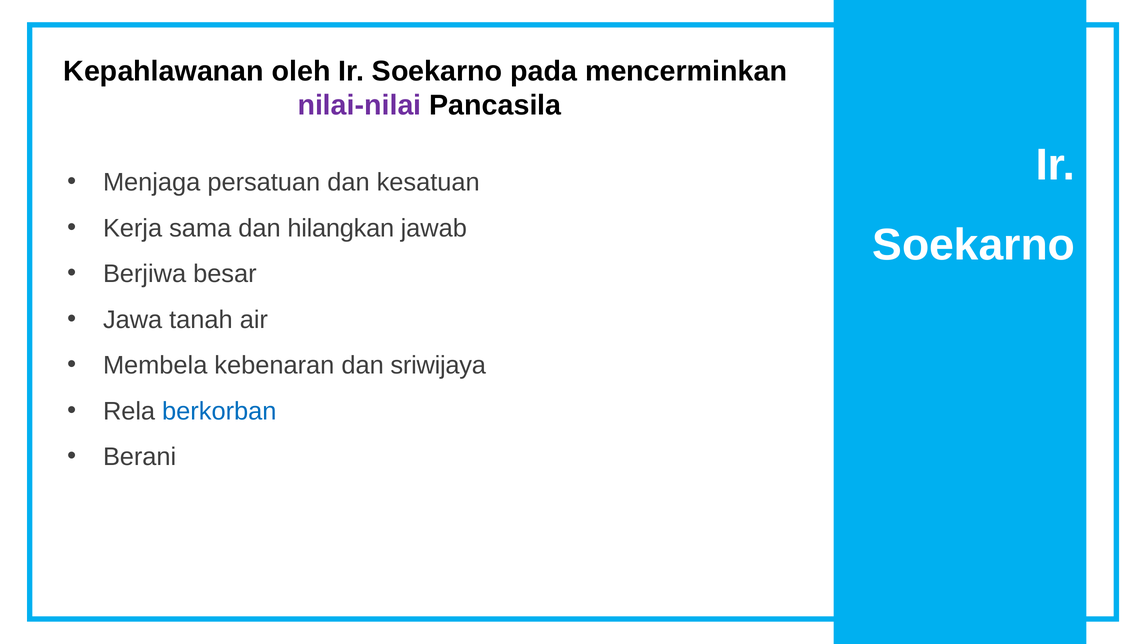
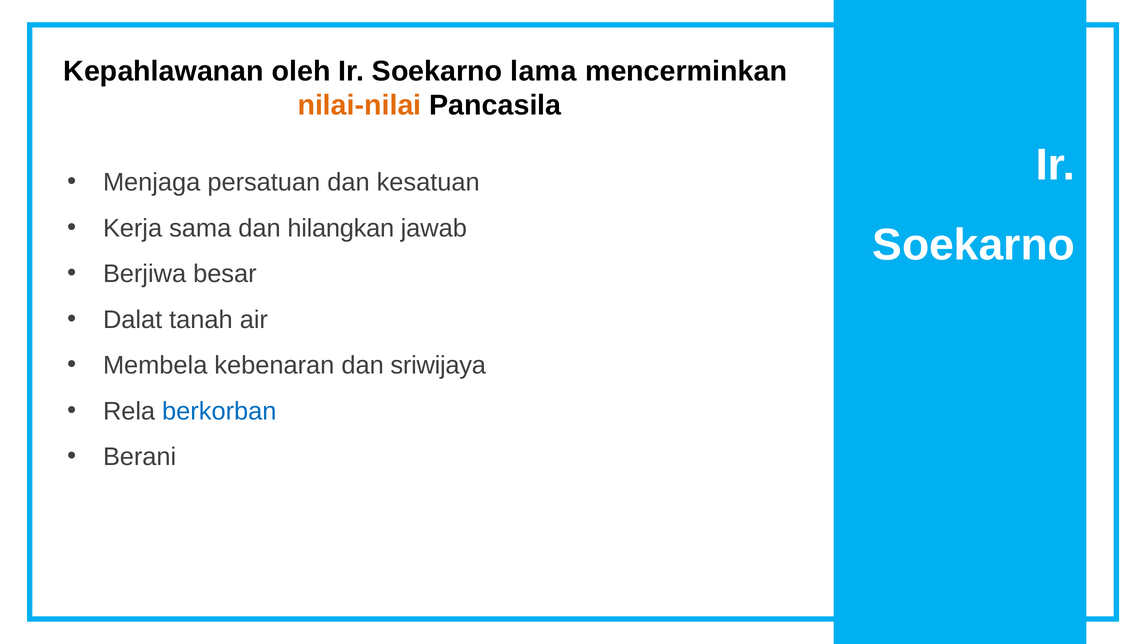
pada: pada -> lama
nilai-nilai colour: purple -> orange
Jawa: Jawa -> Dalat
